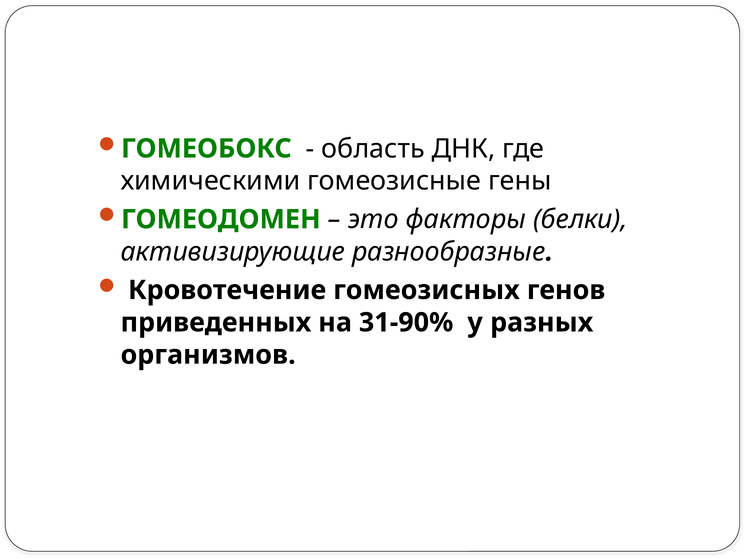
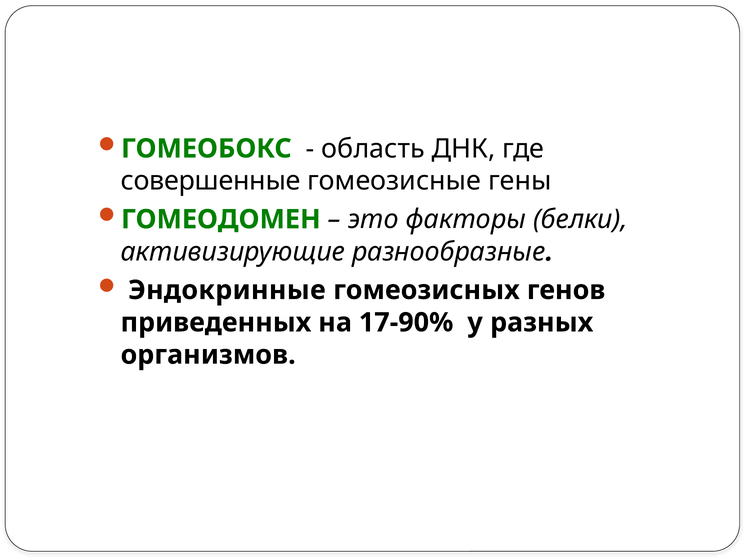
химическими: химическими -> совершенные
Кровотечение: Кровотечение -> Эндокринные
31-90%: 31-90% -> 17-90%
